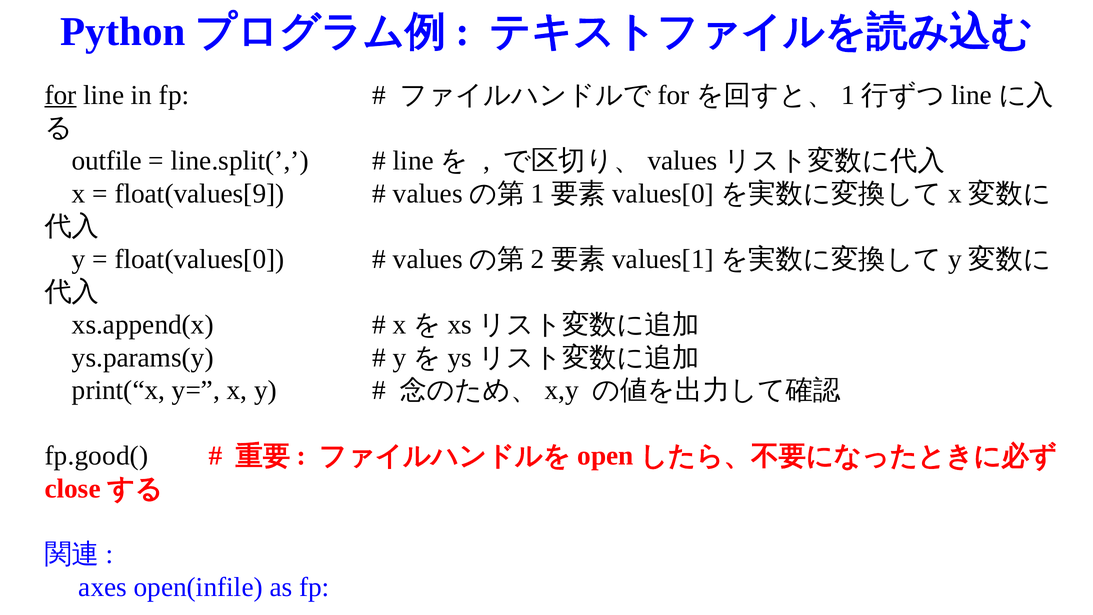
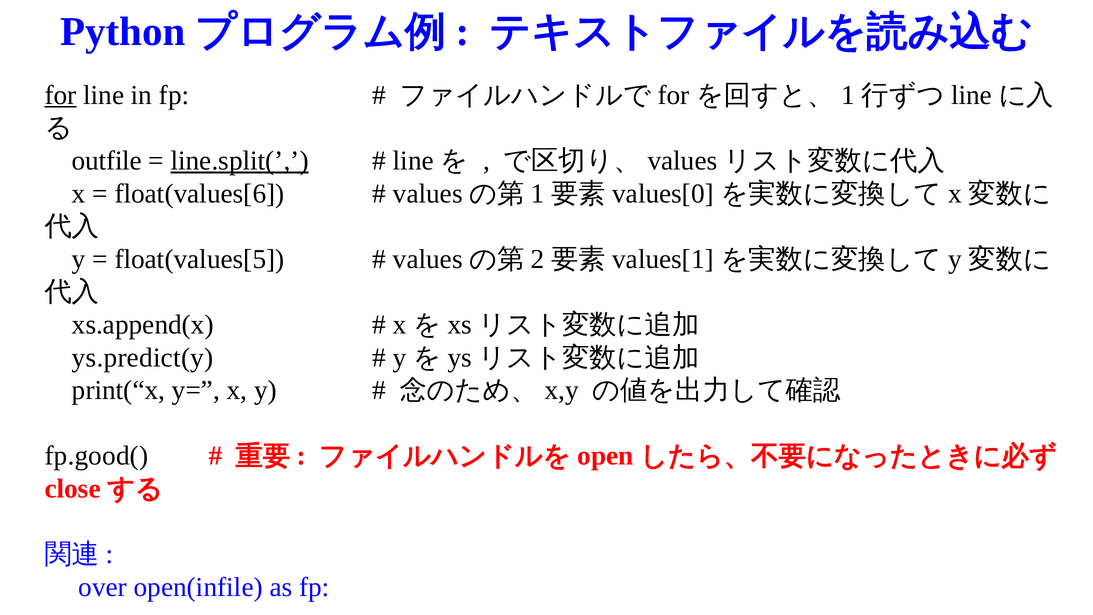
line.split( underline: none -> present
float(values[9: float(values[9 -> float(values[6
float(values[0: float(values[0 -> float(values[5
ys.params(y: ys.params(y -> ys.predict(y
axes: axes -> over
